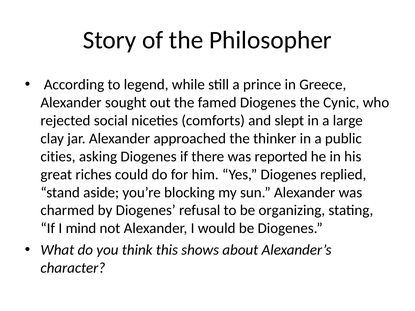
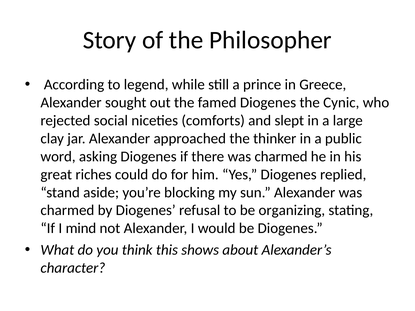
cities: cities -> word
there was reported: reported -> charmed
